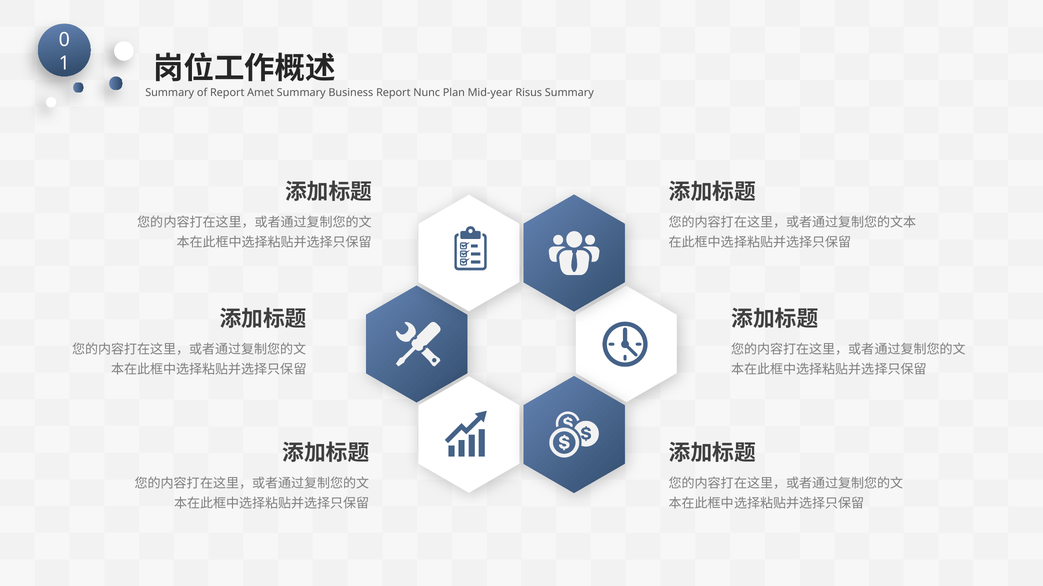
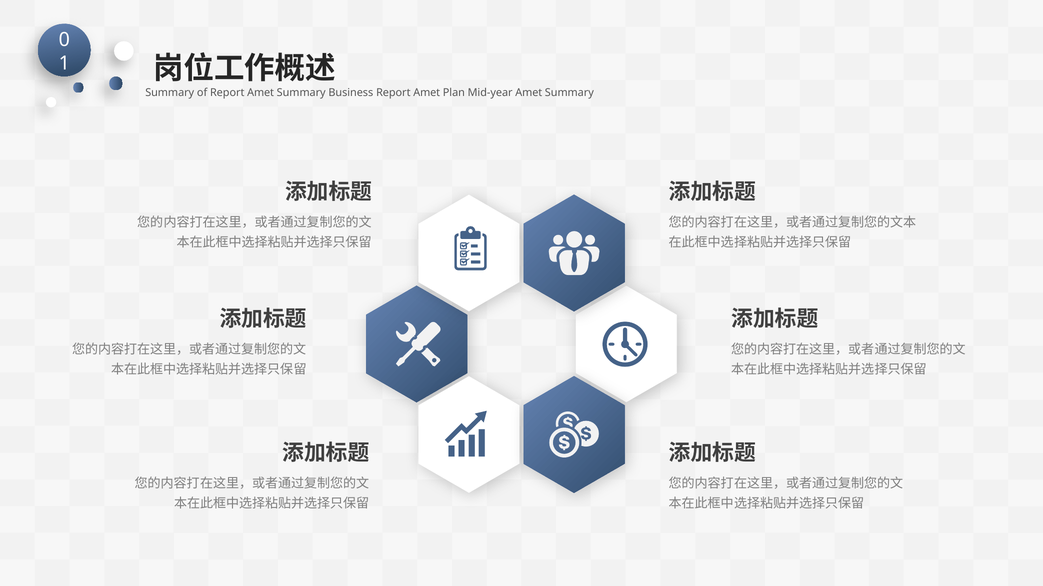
Business Report Nunc: Nunc -> Amet
Mid-year Risus: Risus -> Amet
